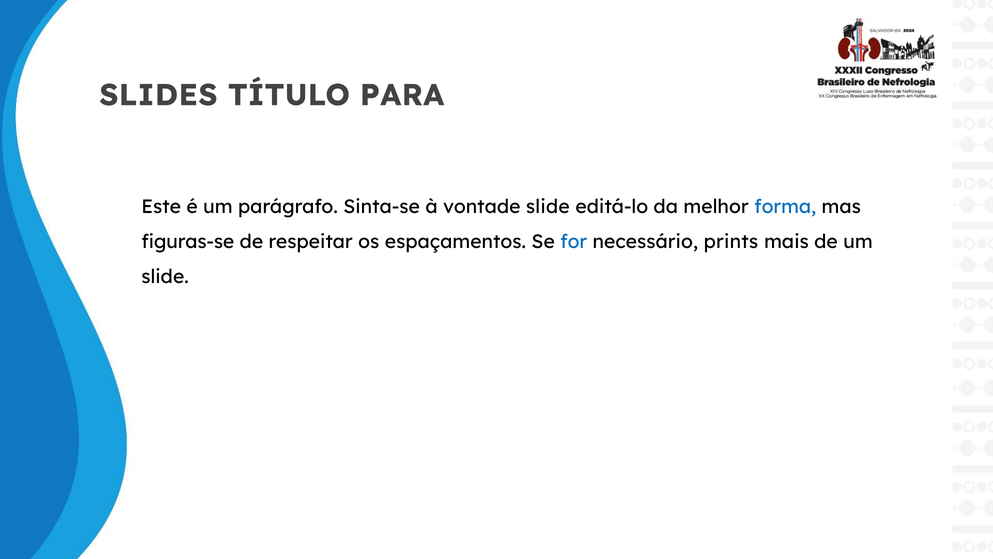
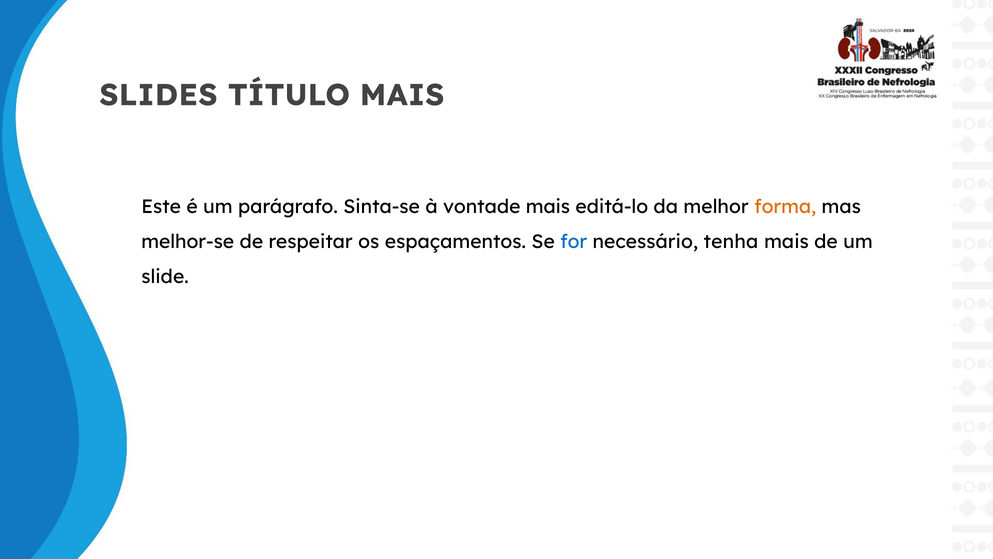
TÍTULO PARA: PARA -> MAIS
vontade slide: slide -> mais
forma colour: blue -> orange
figuras-se: figuras-se -> melhor-se
prints: prints -> tenha
